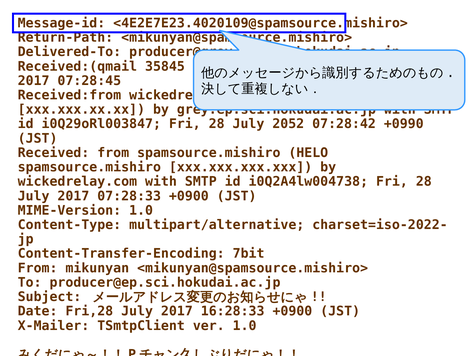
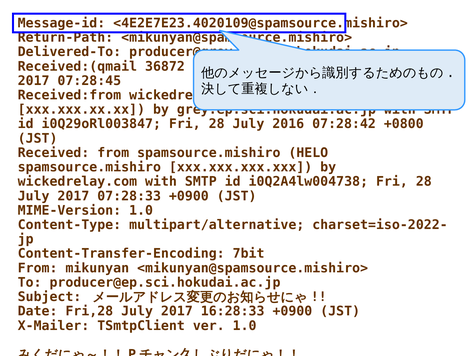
35845: 35845 -> 36872
2052: 2052 -> 2016
+0990: +0990 -> +0800
